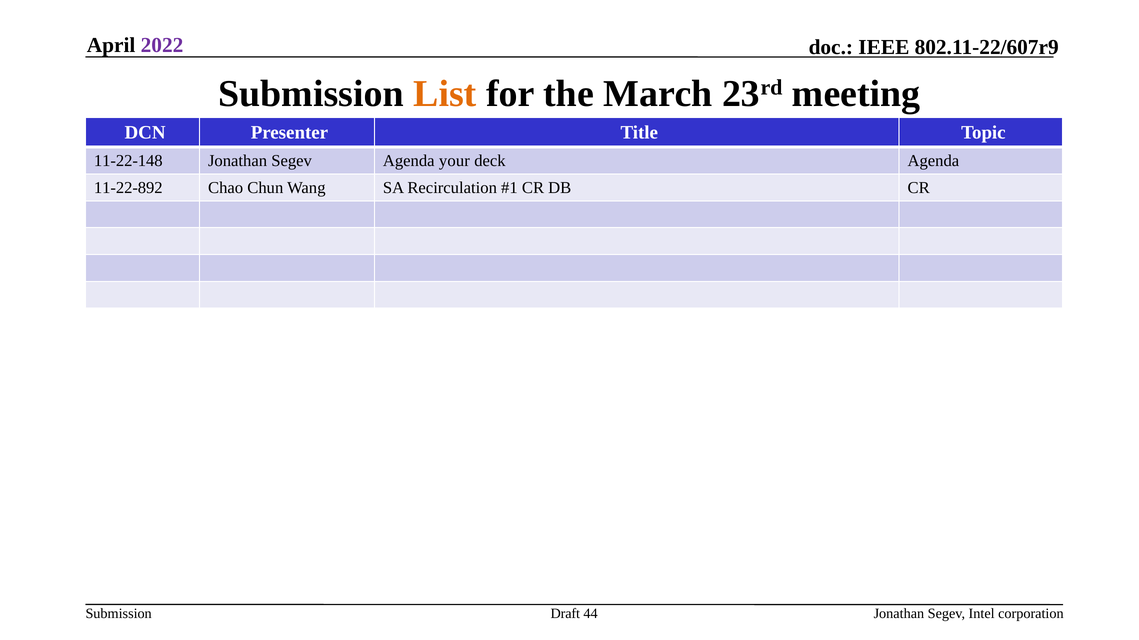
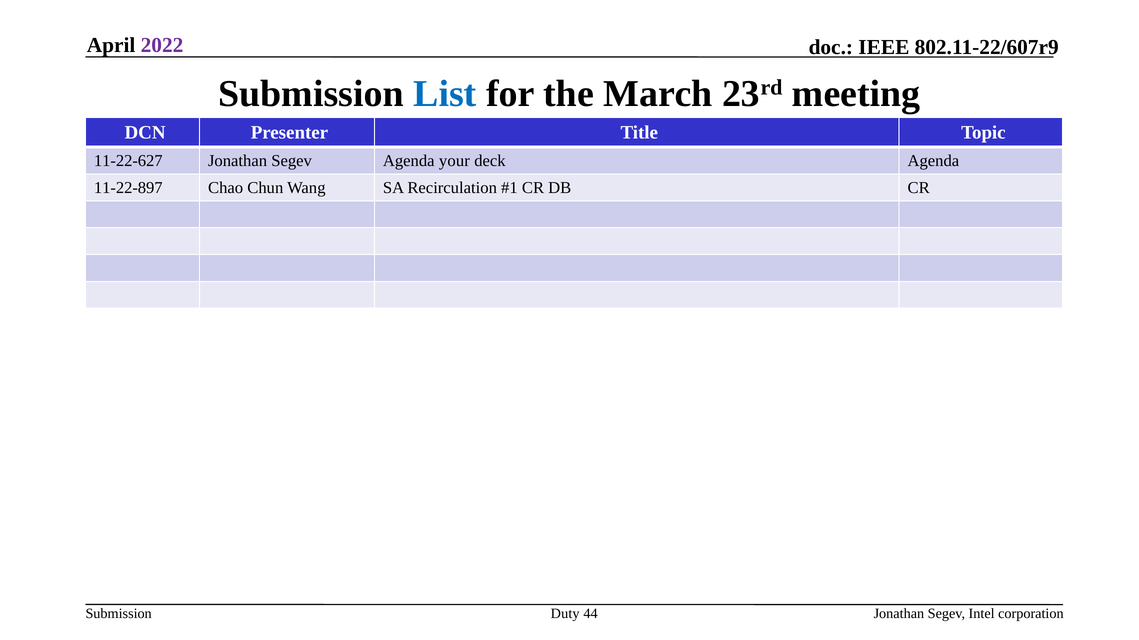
List colour: orange -> blue
11-22-148: 11-22-148 -> 11-22-627
11-22-892: 11-22-892 -> 11-22-897
Draft: Draft -> Duty
